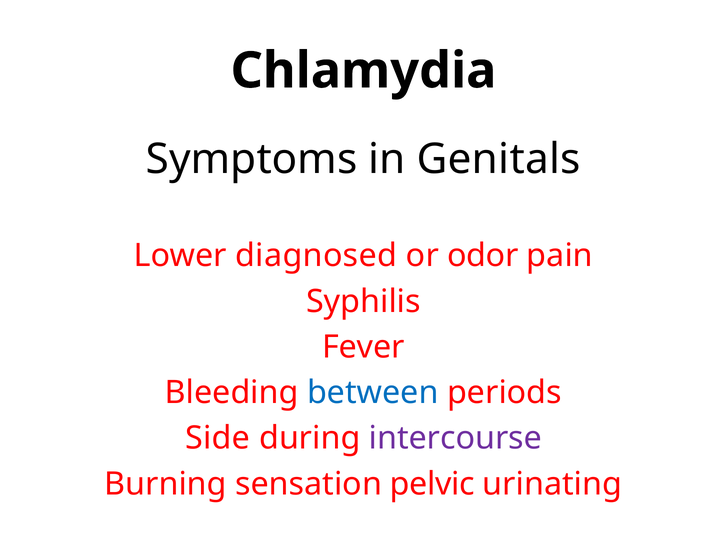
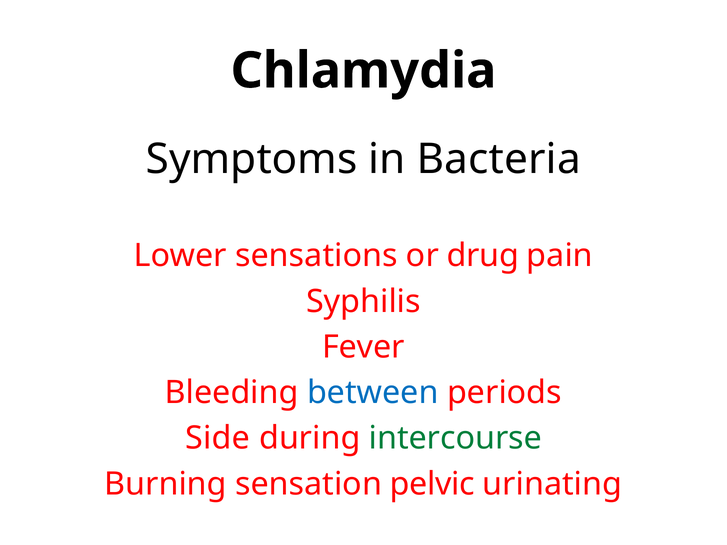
Genitals: Genitals -> Bacteria
diagnosed: diagnosed -> sensations
odor: odor -> drug
intercourse colour: purple -> green
